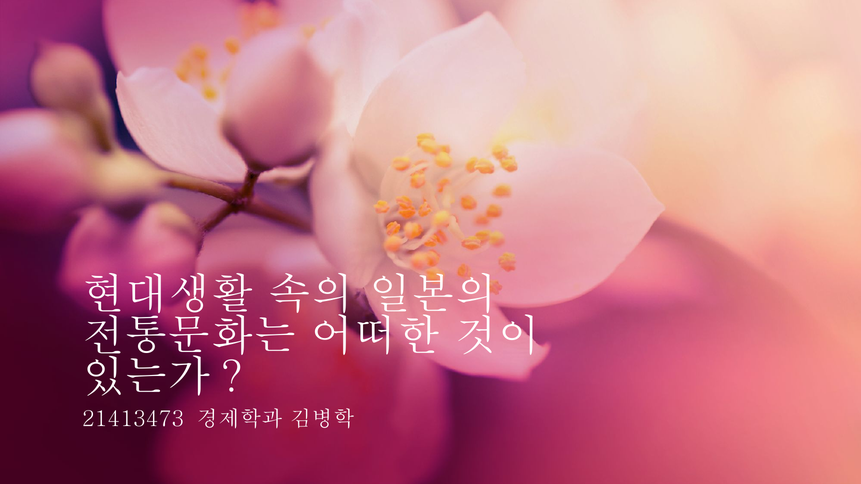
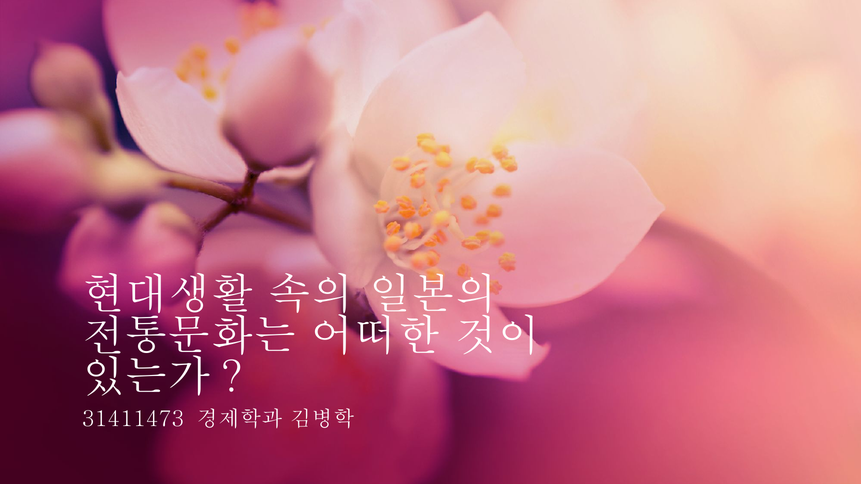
21413473: 21413473 -> 31411473
